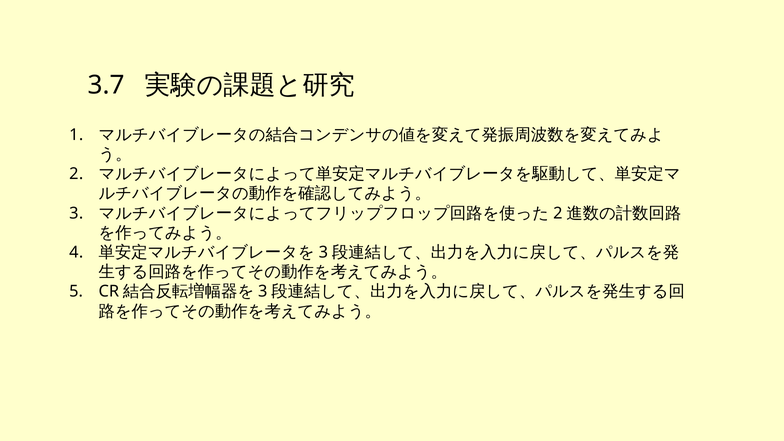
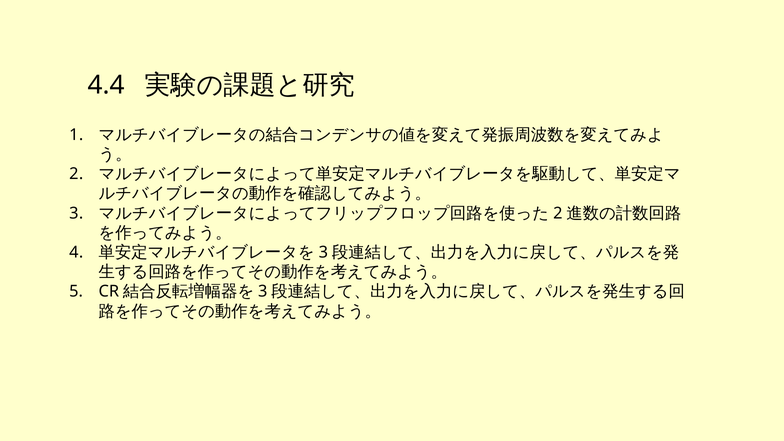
3.7: 3.7 -> 4.4
